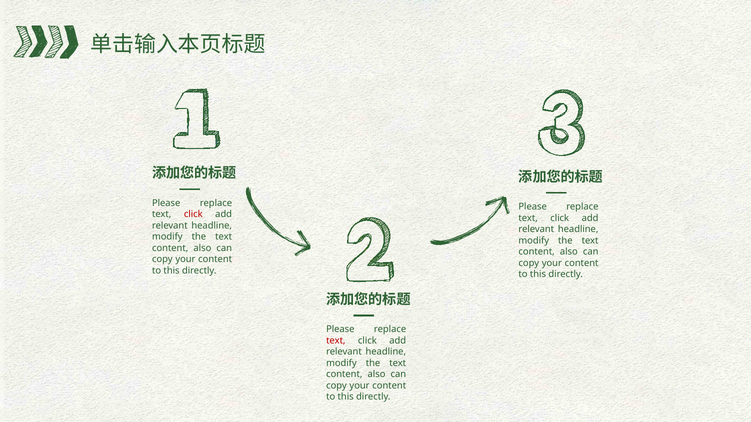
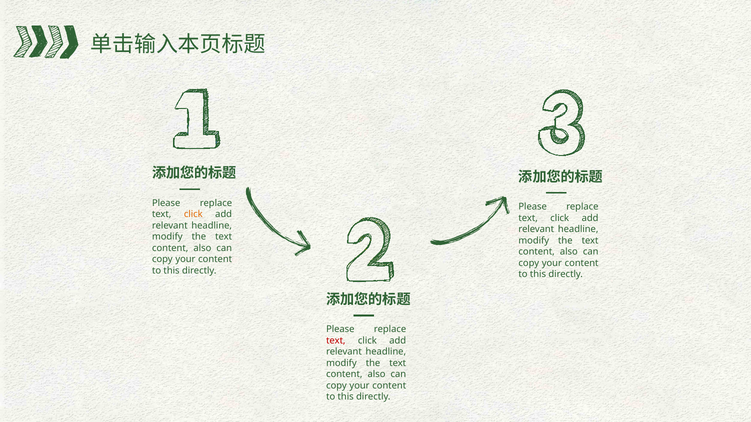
click at (193, 215) colour: red -> orange
